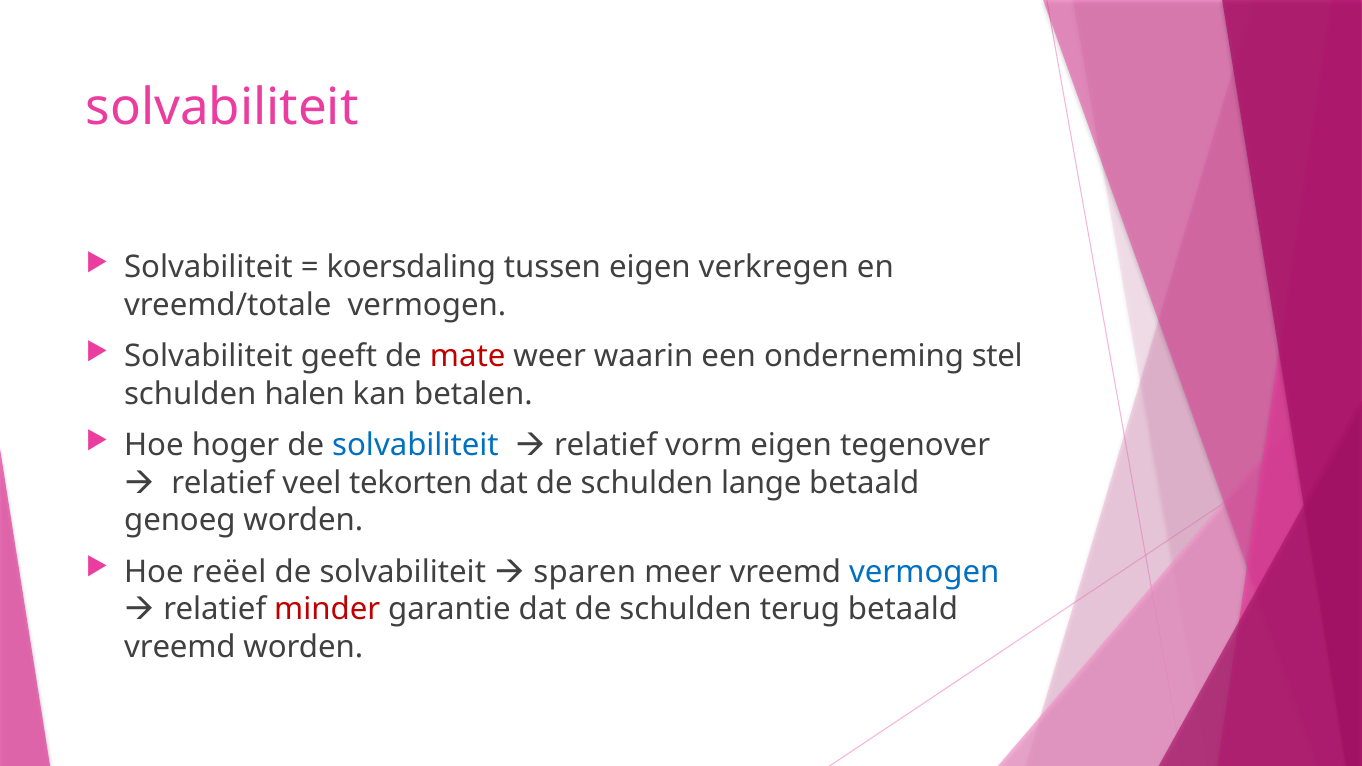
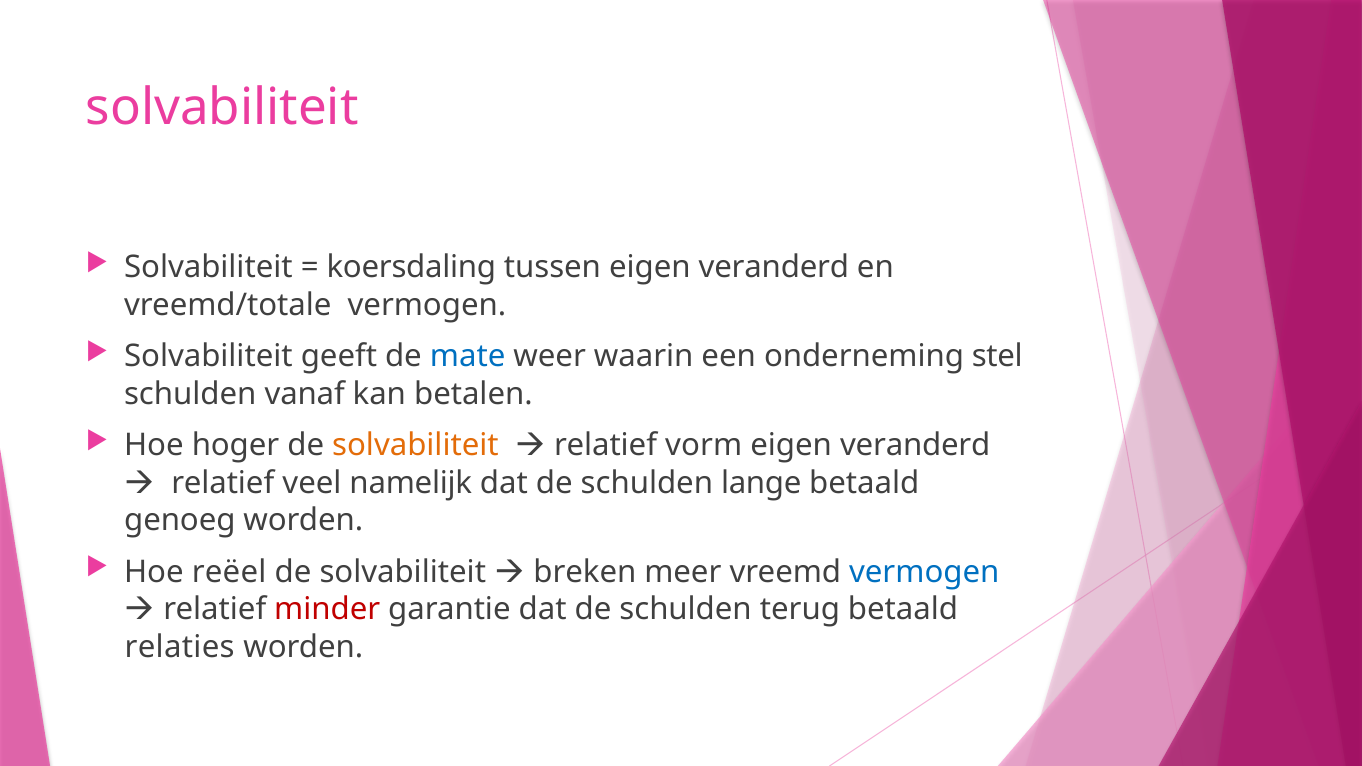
tussen eigen verkregen: verkregen -> veranderd
mate colour: red -> blue
halen: halen -> vanaf
solvabiliteit at (415, 446) colour: blue -> orange
tegenover at (915, 446): tegenover -> veranderd
tekorten: tekorten -> namelijk
sparen: sparen -> breken
vreemd at (180, 647): vreemd -> relaties
